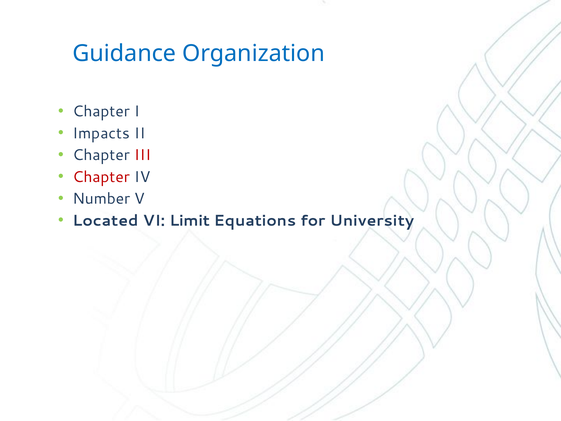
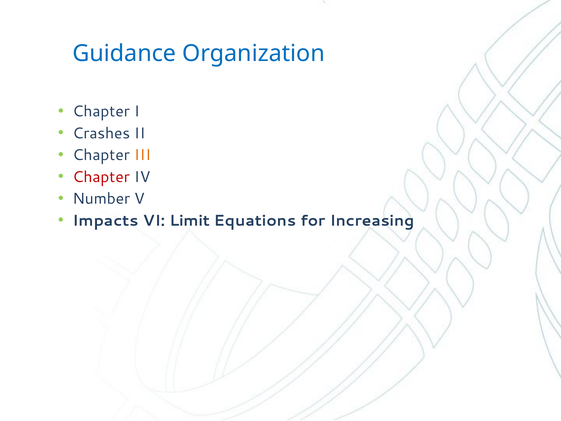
Impacts: Impacts -> Crashes
III colour: red -> orange
Located: Located -> Impacts
University: University -> Increasing
